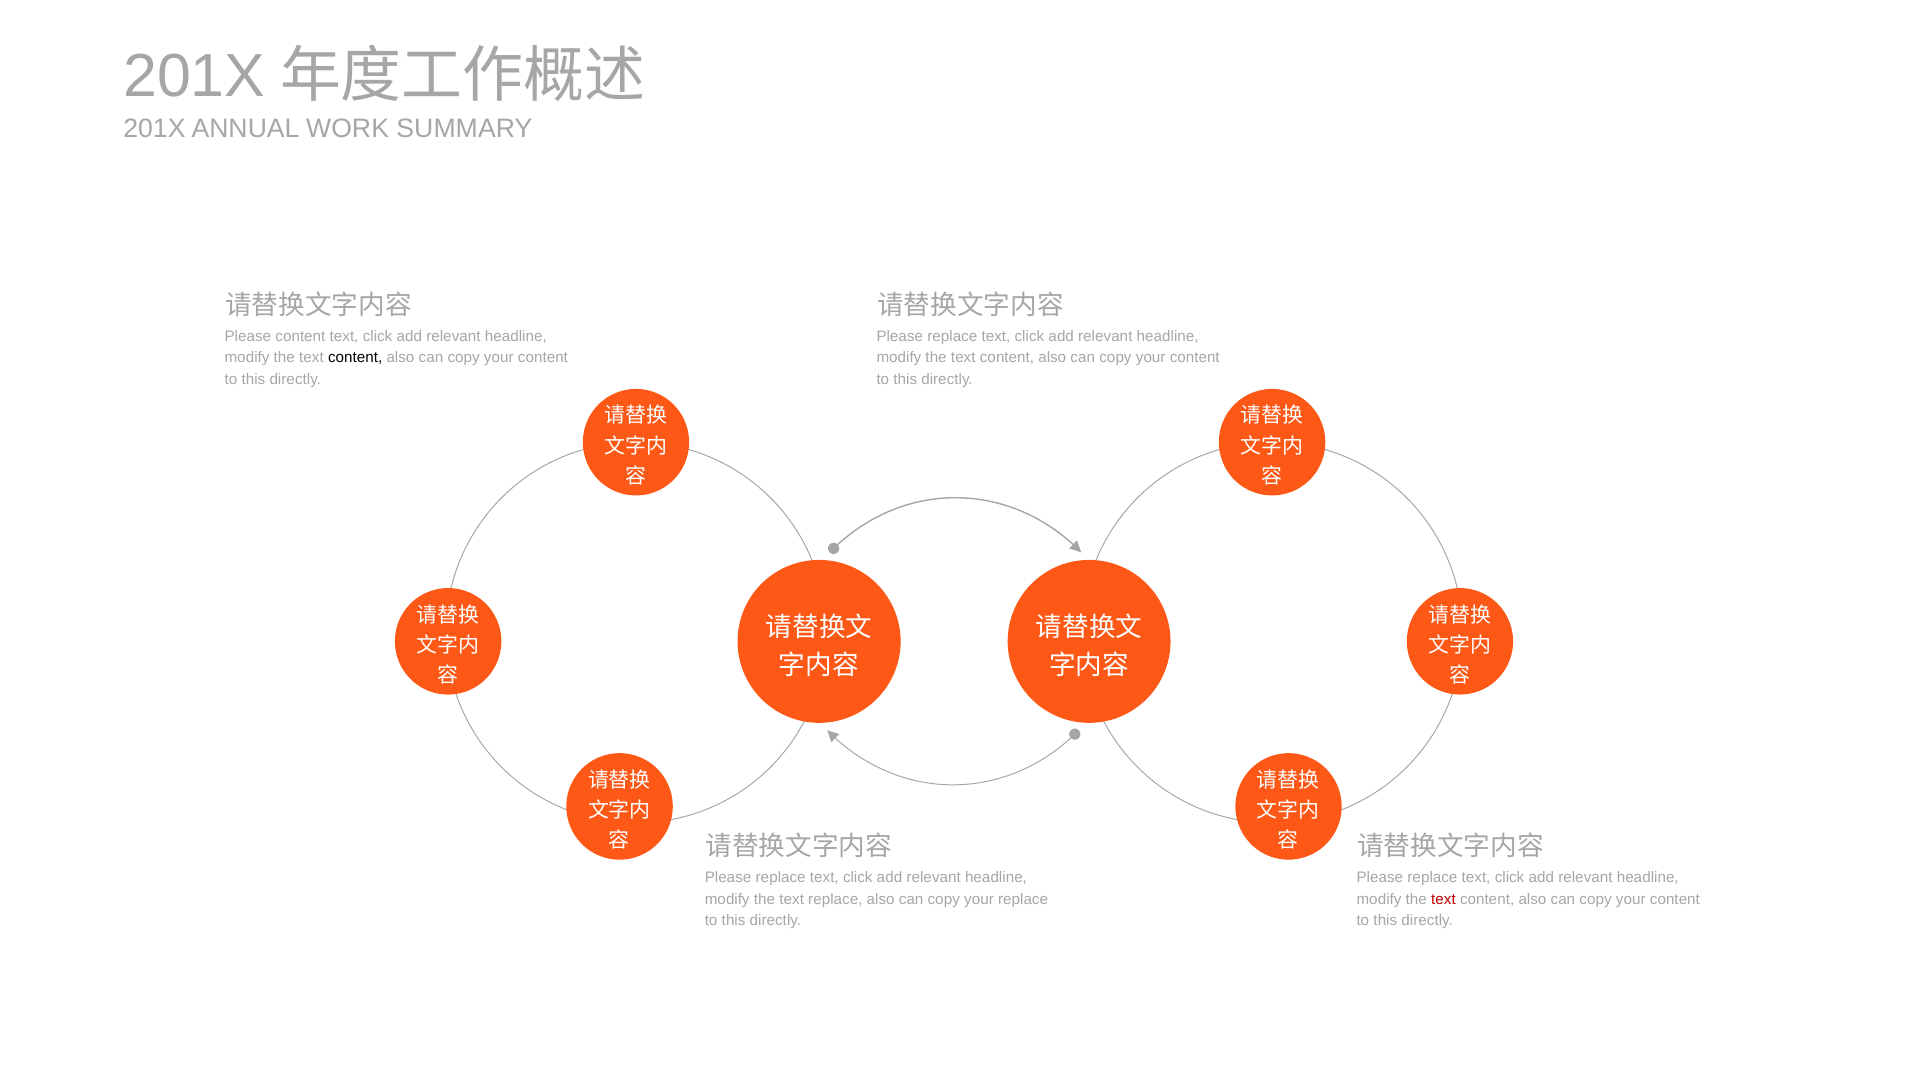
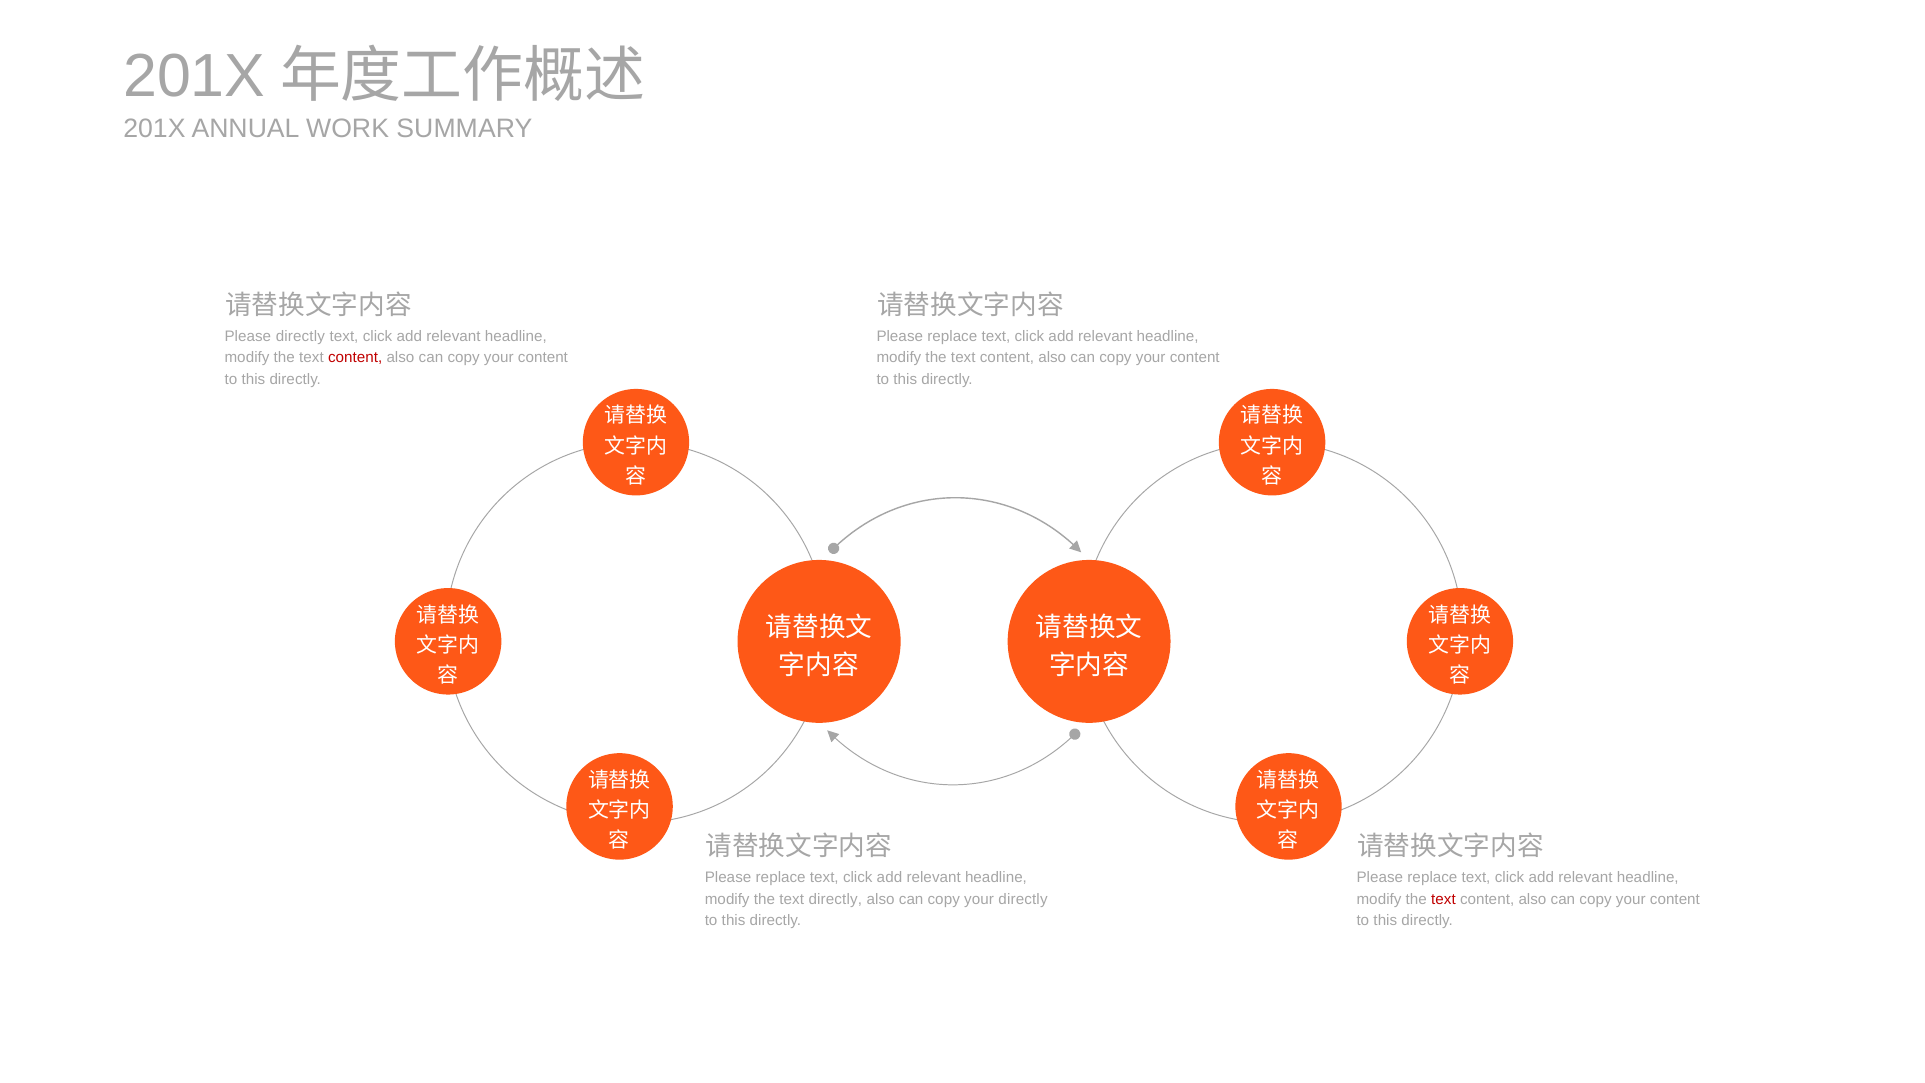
Please content: content -> directly
content at (355, 358) colour: black -> red
text replace: replace -> directly
your replace: replace -> directly
